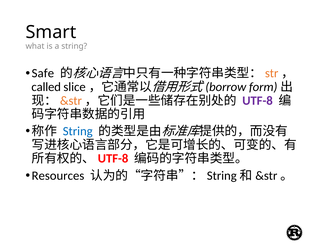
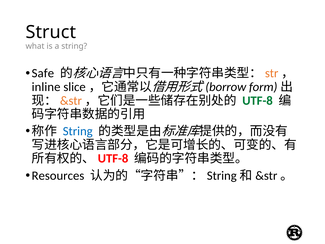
Smart: Smart -> Struct
called: called -> inline
UTF-8 colour: purple -> green
